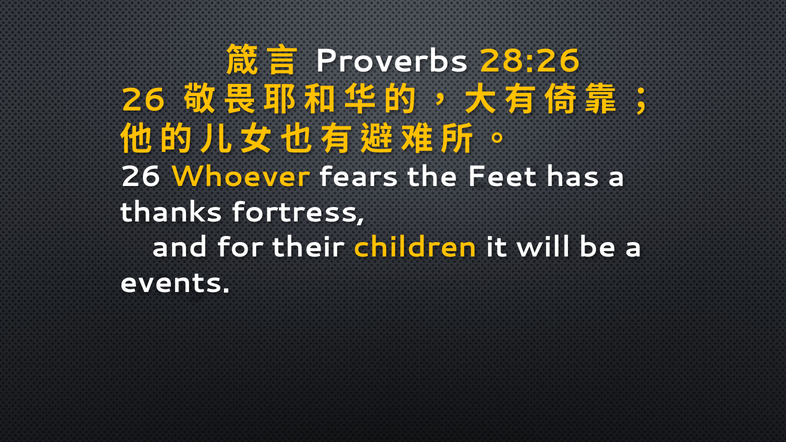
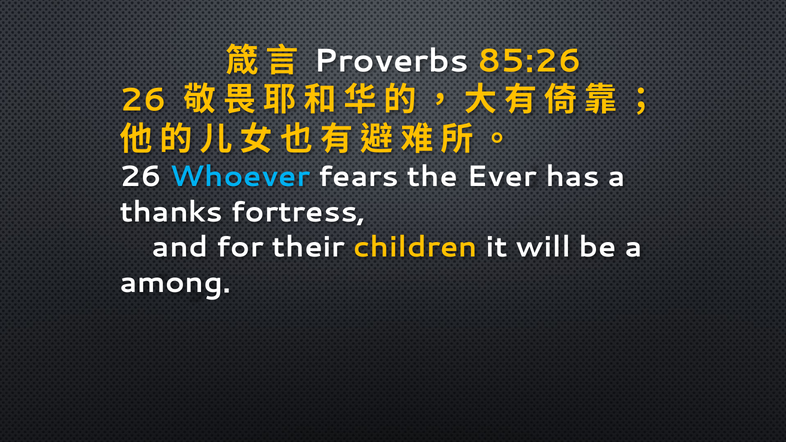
28:26: 28:26 -> 85:26
Whoever colour: yellow -> light blue
Feet: Feet -> Ever
events: events -> among
